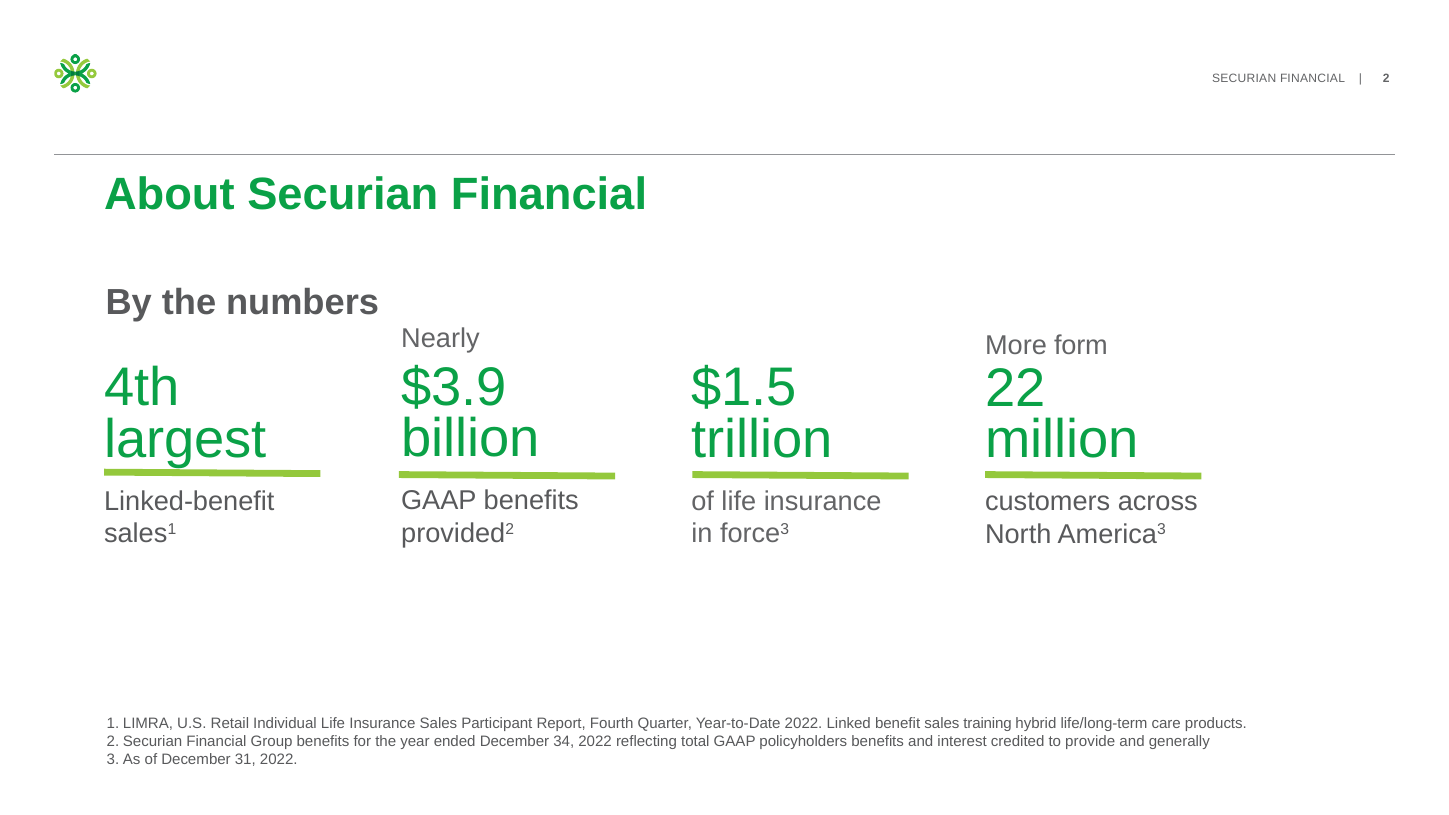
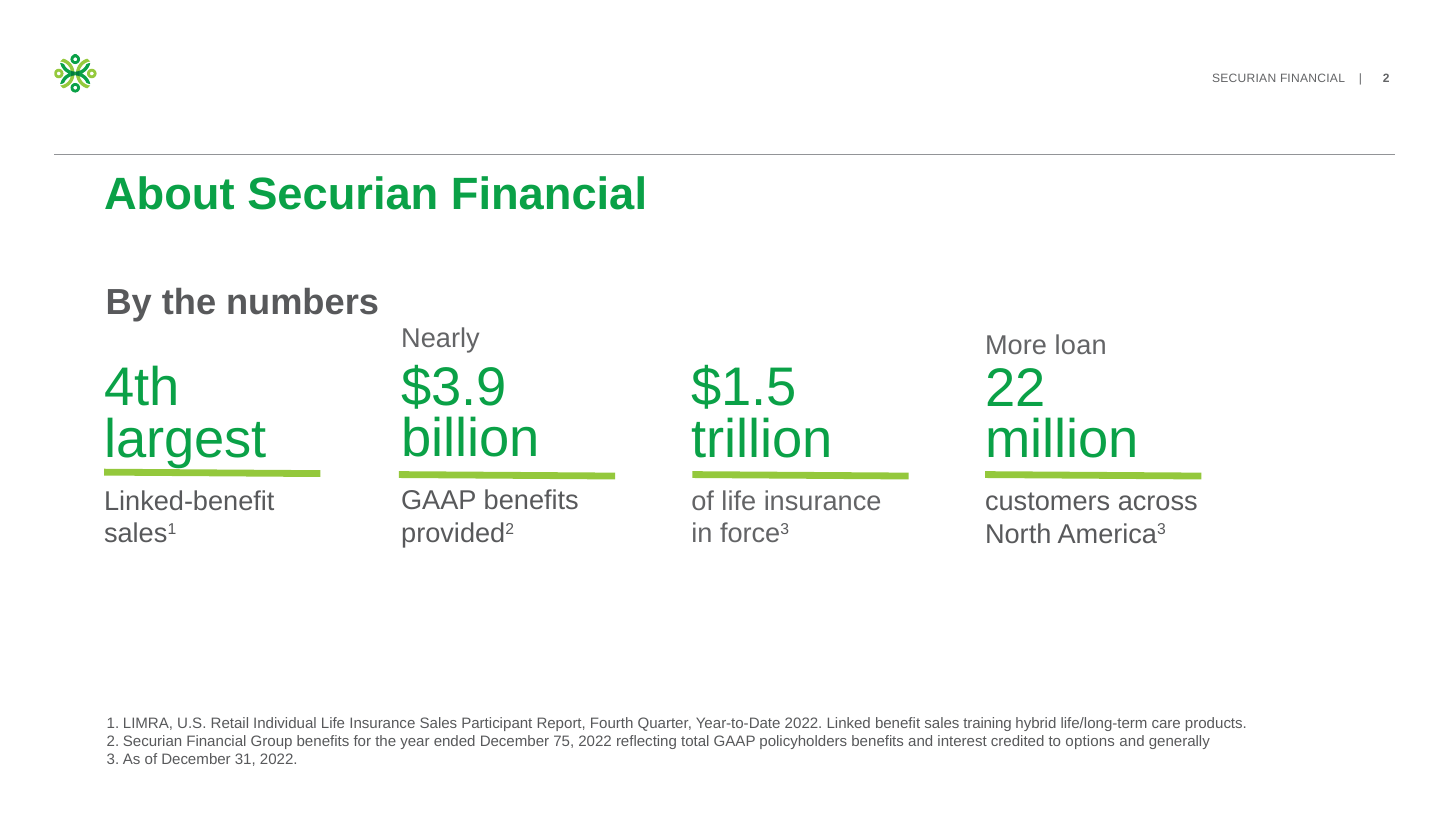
form: form -> loan
34: 34 -> 75
provide: provide -> options
